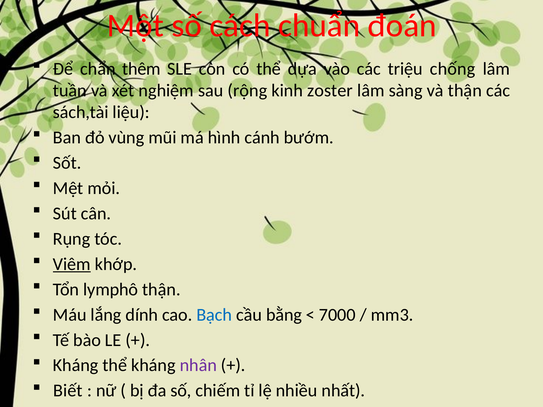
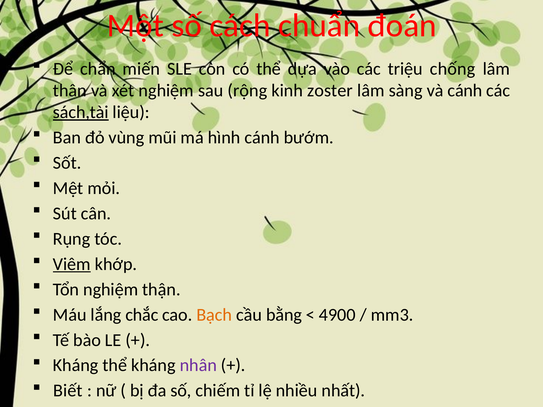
thêm: thêm -> miến
tuần: tuần -> thân
và thận: thận -> cánh
sách,tài underline: none -> present
Tổn lymphô: lymphô -> nghiệm
dính: dính -> chắc
Bạch colour: blue -> orange
7000: 7000 -> 4900
